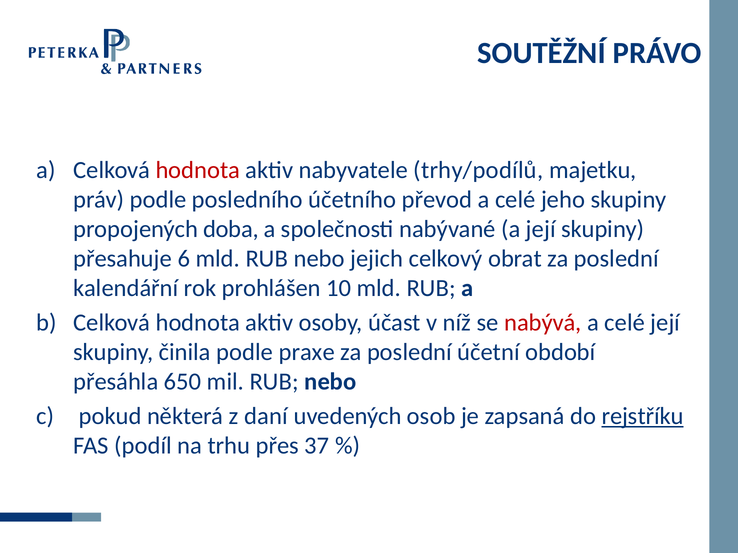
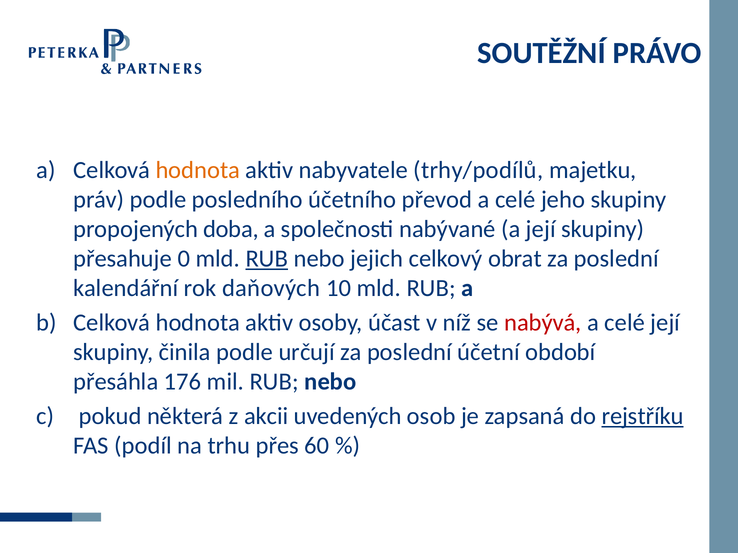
hodnota at (198, 170) colour: red -> orange
6: 6 -> 0
RUB at (267, 259) underline: none -> present
prohlášen: prohlášen -> daňových
praxe: praxe -> určují
650: 650 -> 176
daní: daní -> akcii
37: 37 -> 60
